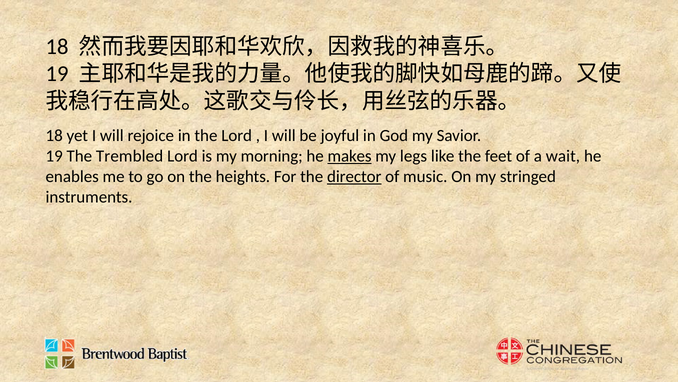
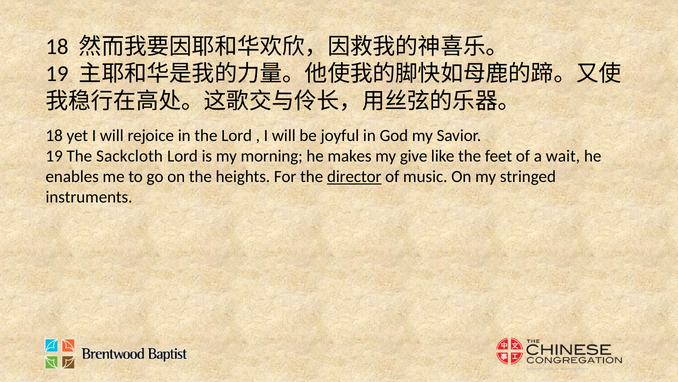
Trembled: Trembled -> Sackcloth
makes underline: present -> none
legs: legs -> give
